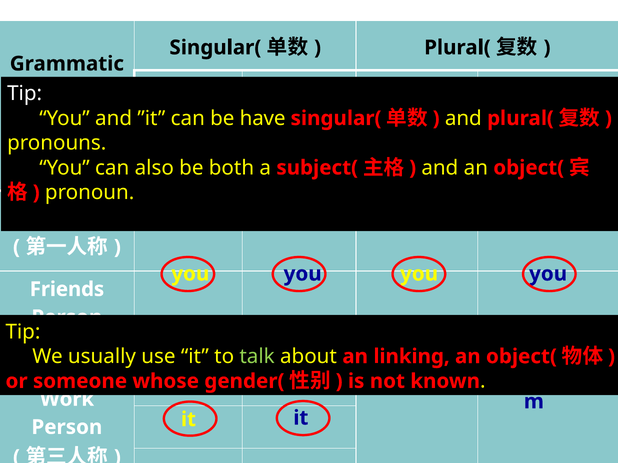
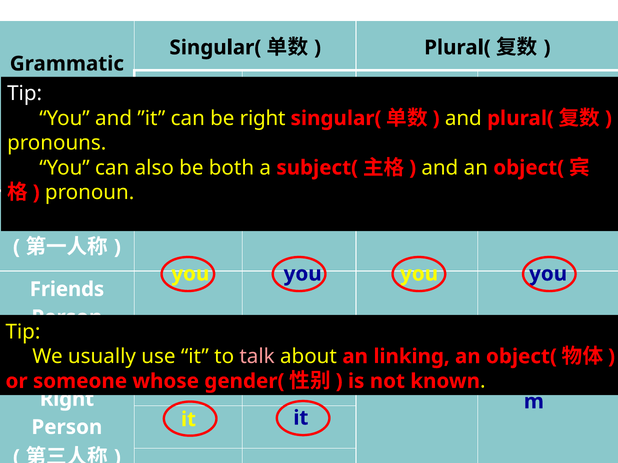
have at (263, 118): have -> right
talk colour: light green -> pink
Work at (67, 399): Work -> Right
